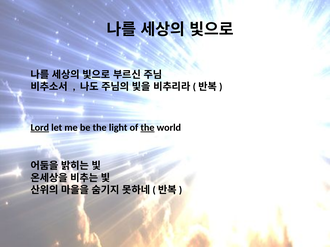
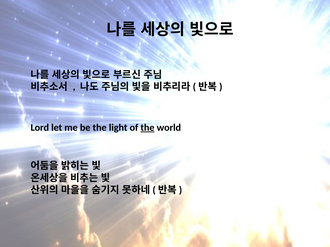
Lord underline: present -> none
